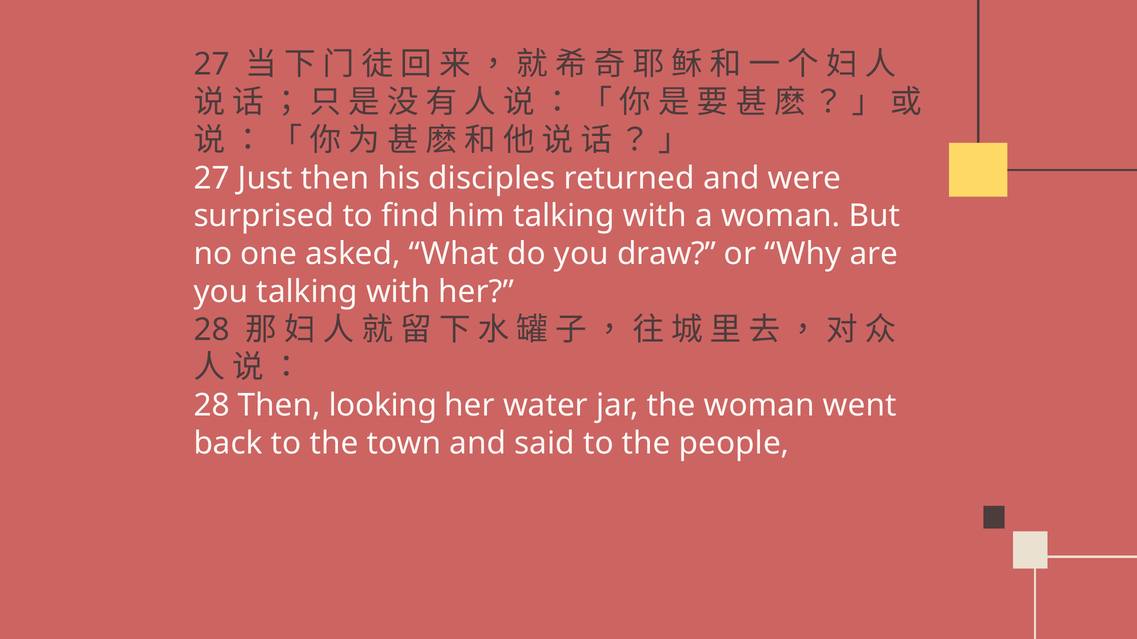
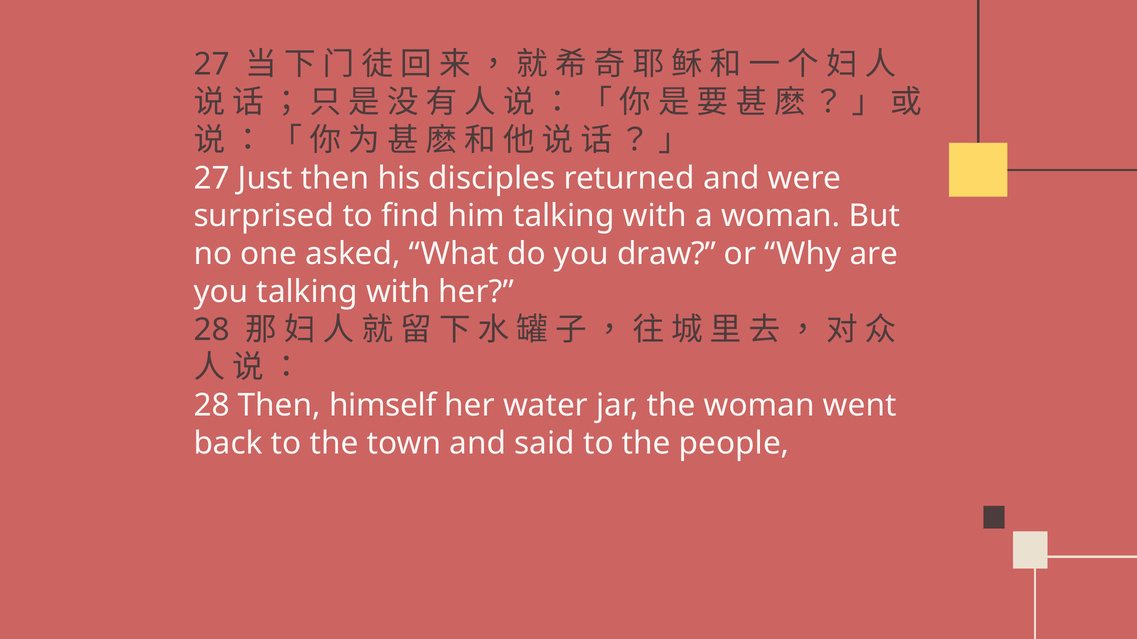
looking: looking -> himself
